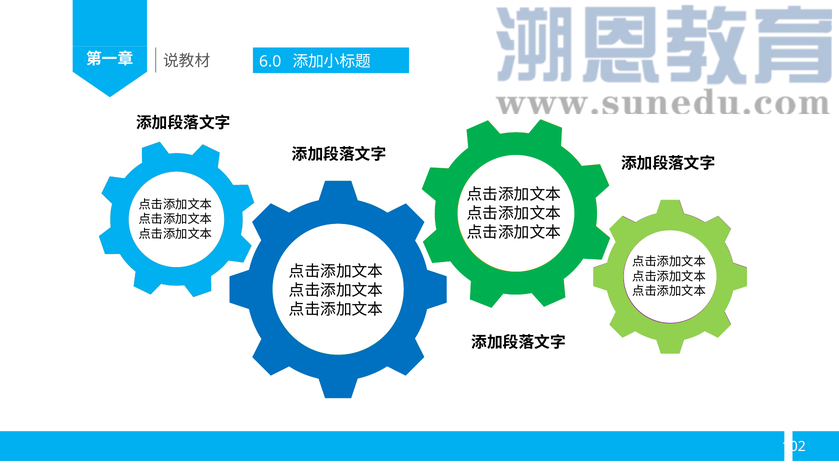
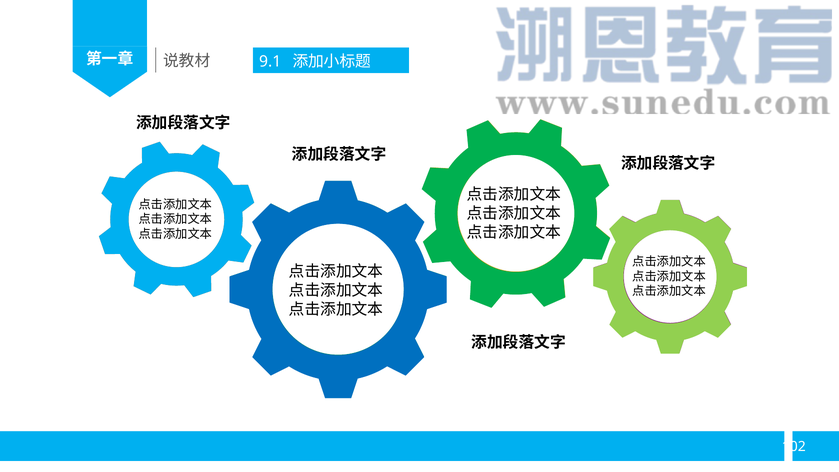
6.0: 6.0 -> 9.1
